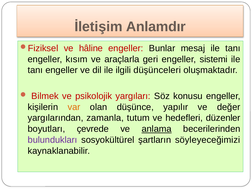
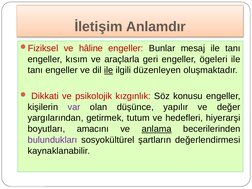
sistemi: sistemi -> ögeleri
ile at (109, 70) underline: none -> present
düşünceleri: düşünceleri -> düzenleyen
Bilmek: Bilmek -> Dikkati
yargıları: yargıları -> kızgınlık
var colour: orange -> purple
zamanla: zamanla -> getirmek
düzenler: düzenler -> hiyerarşi
çevrede: çevrede -> amacını
söyleyeceğimizi: söyleyeceğimizi -> değerlendirmesi
